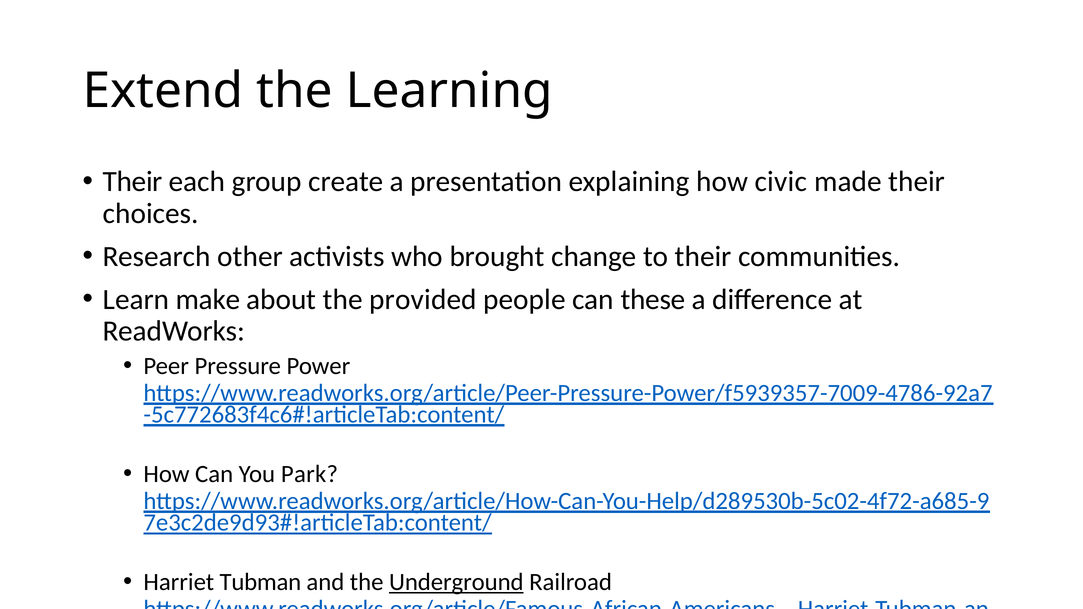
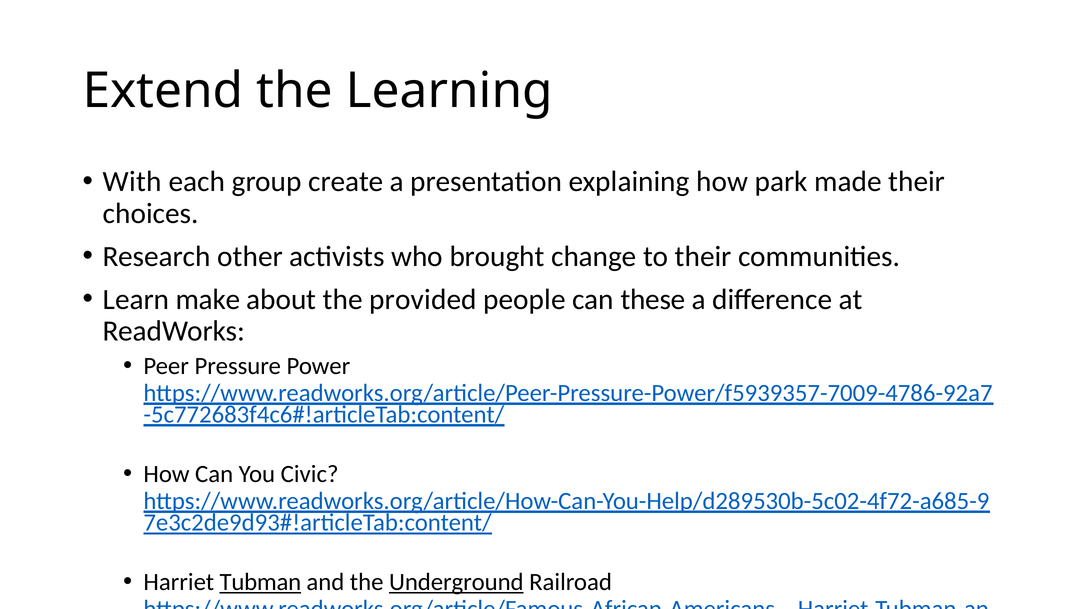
Their at (133, 182): Their -> With
civic: civic -> park
Park: Park -> Civic
Tubman underline: none -> present
